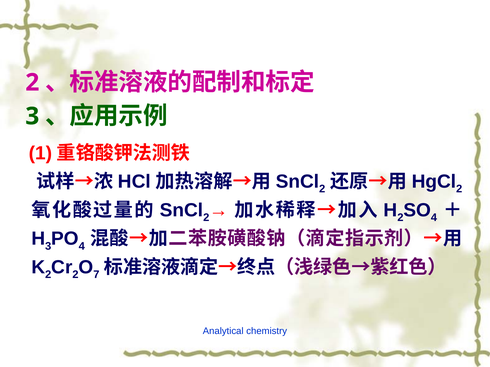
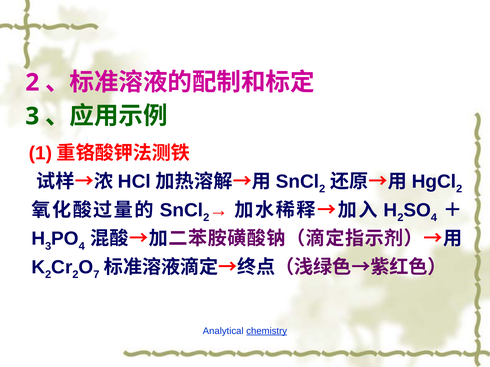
chemistry underline: none -> present
